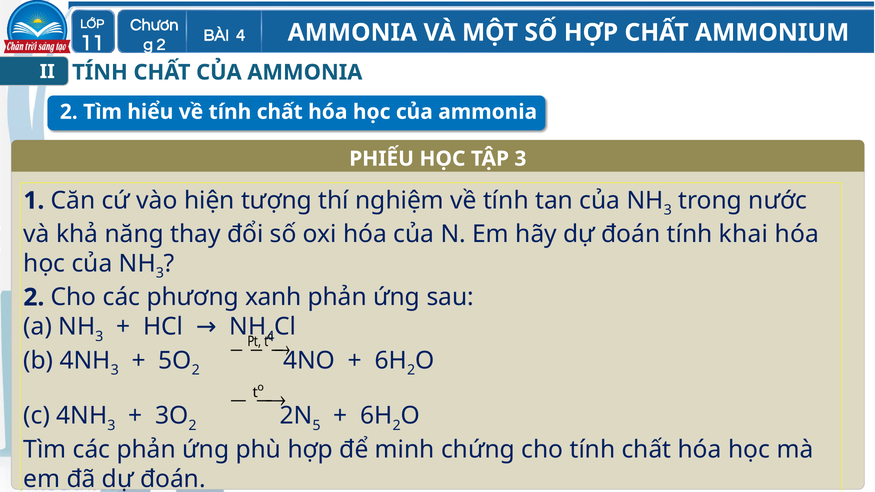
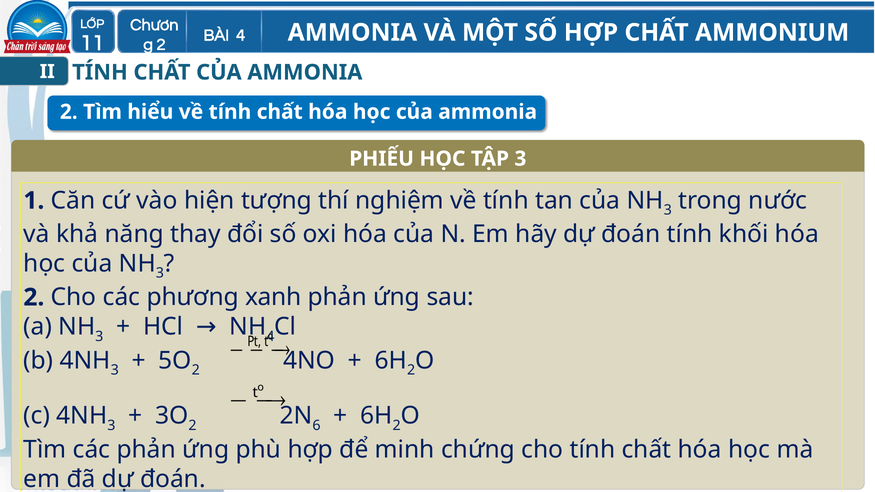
khai: khai -> khối
5: 5 -> 6
